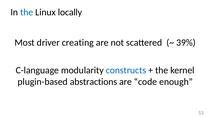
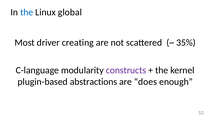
locally: locally -> global
39%: 39% -> 35%
constructs colour: blue -> purple
code: code -> does
